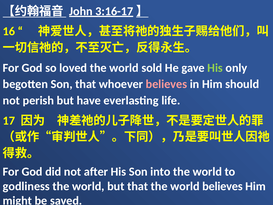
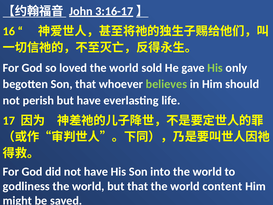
believes at (166, 84) colour: pink -> light green
not after: after -> have
world believes: believes -> content
